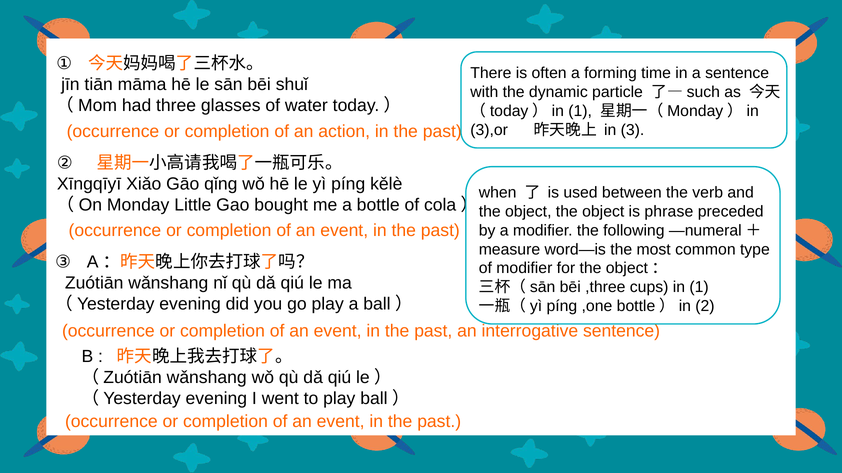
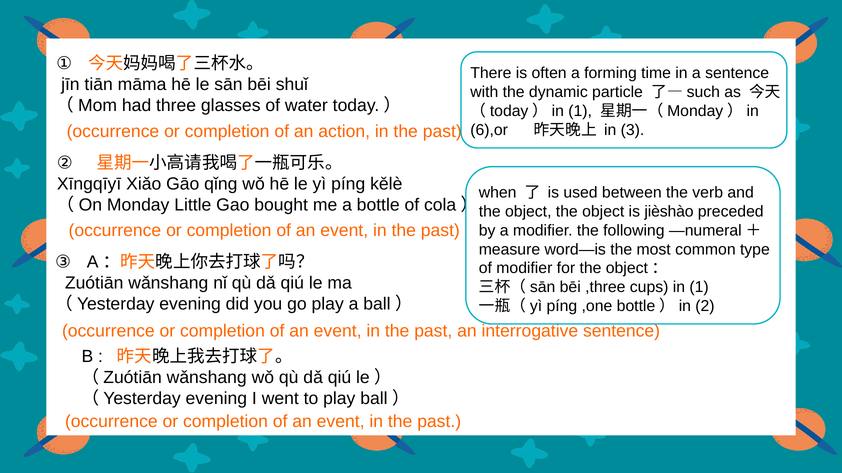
3),or: 3),or -> 6),or
phrase: phrase -> jièshào
